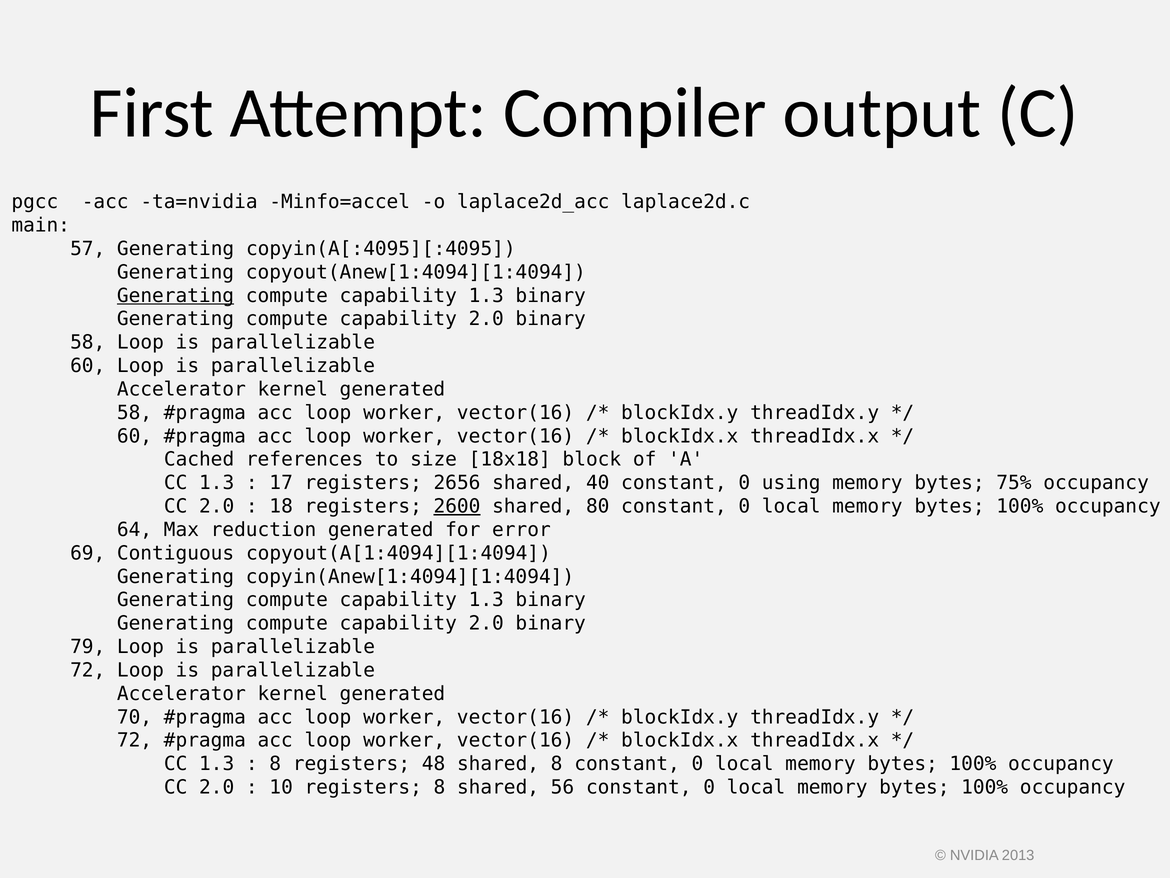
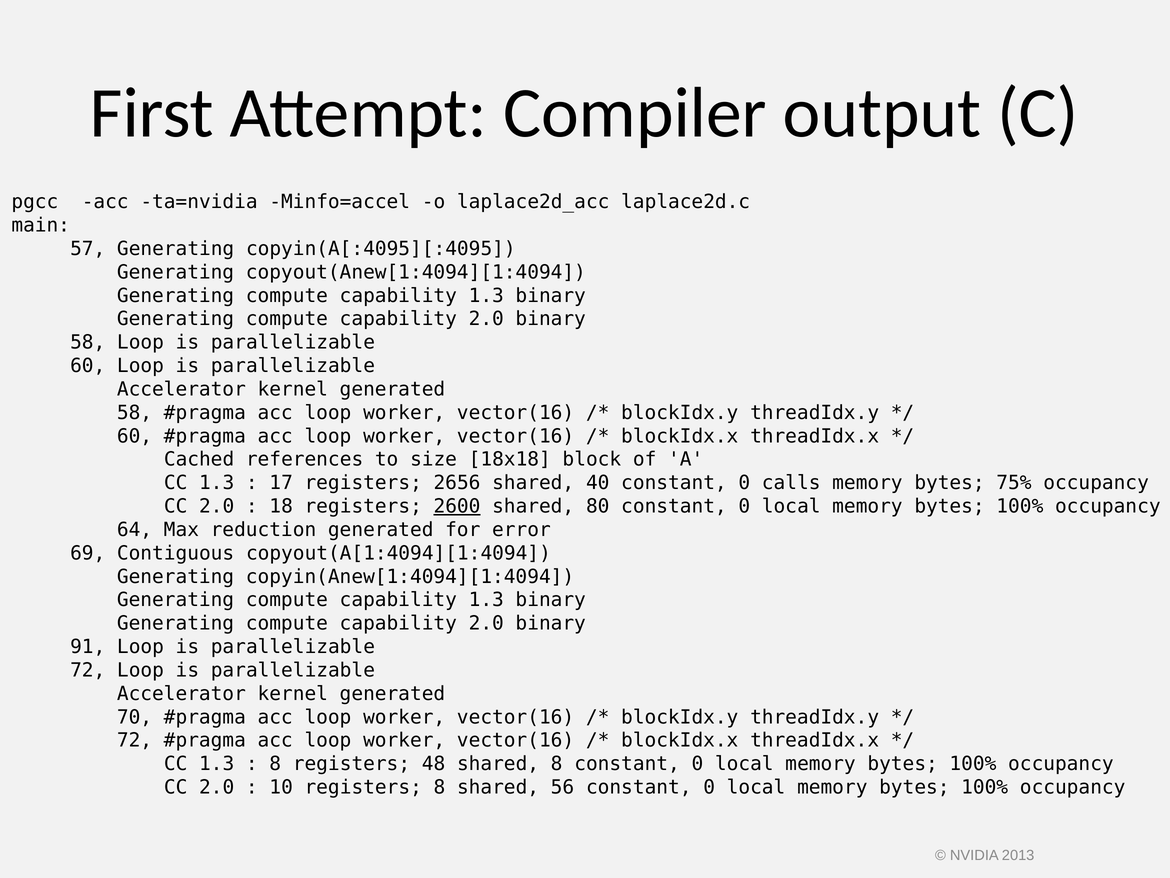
Generating at (176, 295) underline: present -> none
using: using -> calls
79: 79 -> 91
